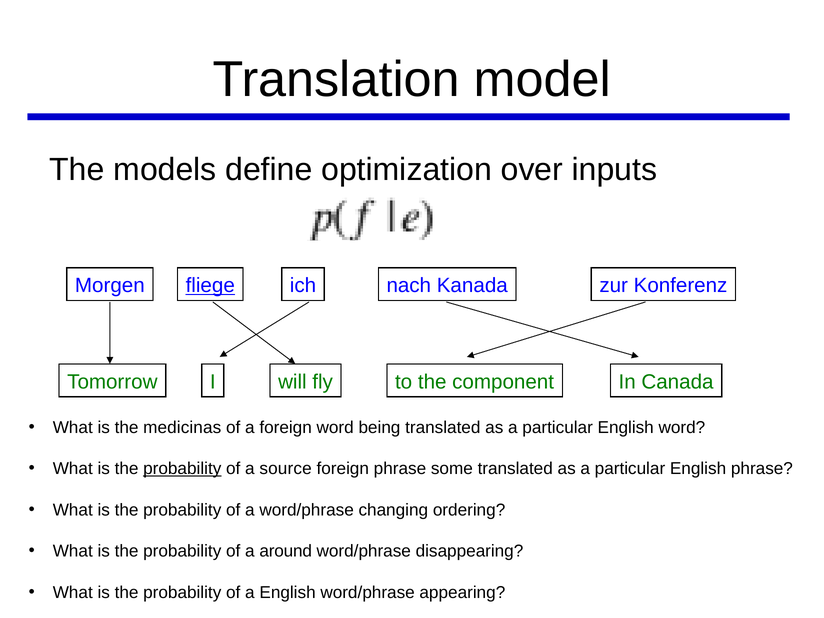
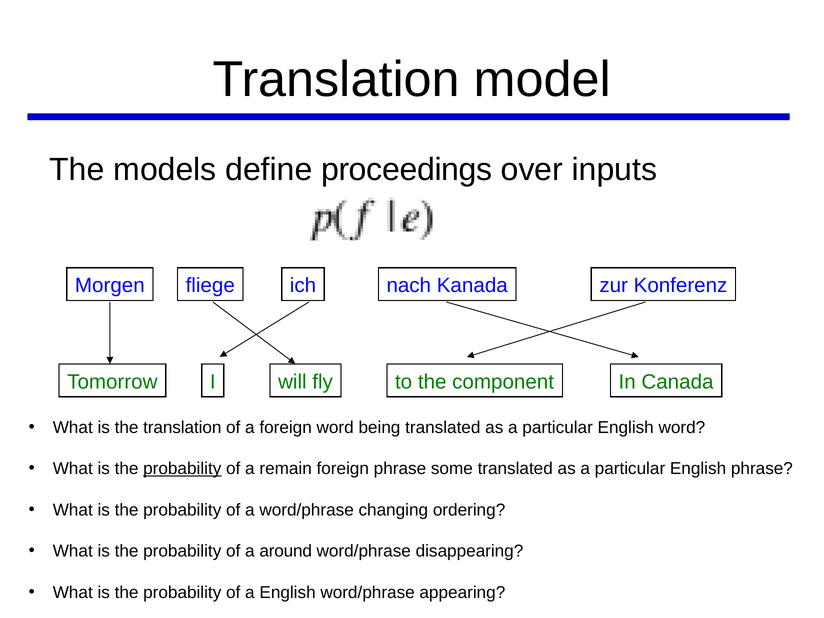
optimization: optimization -> proceedings
fliege underline: present -> none
the medicinas: medicinas -> translation
source: source -> remain
